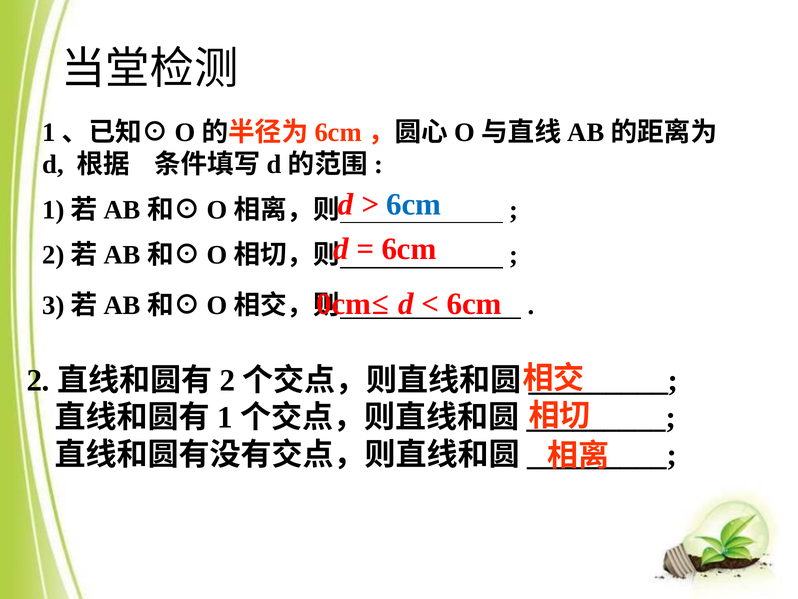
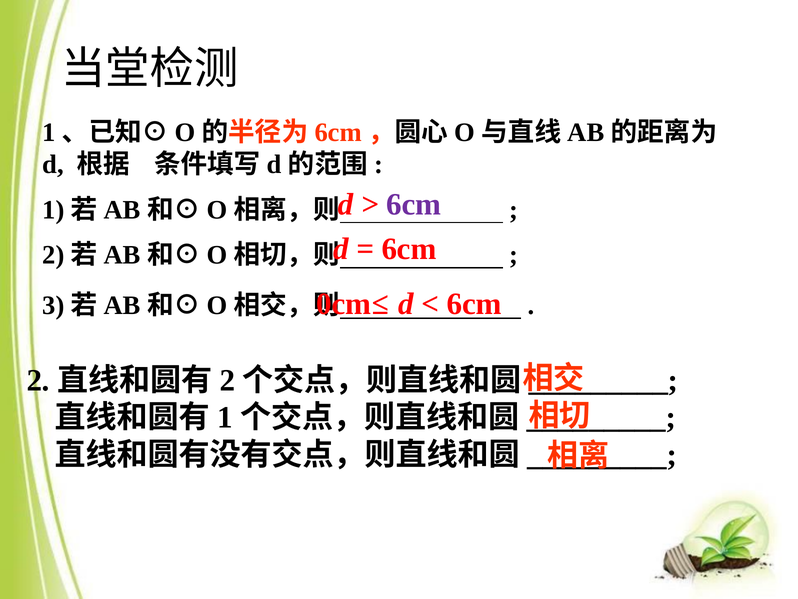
6cm at (414, 205) colour: blue -> purple
